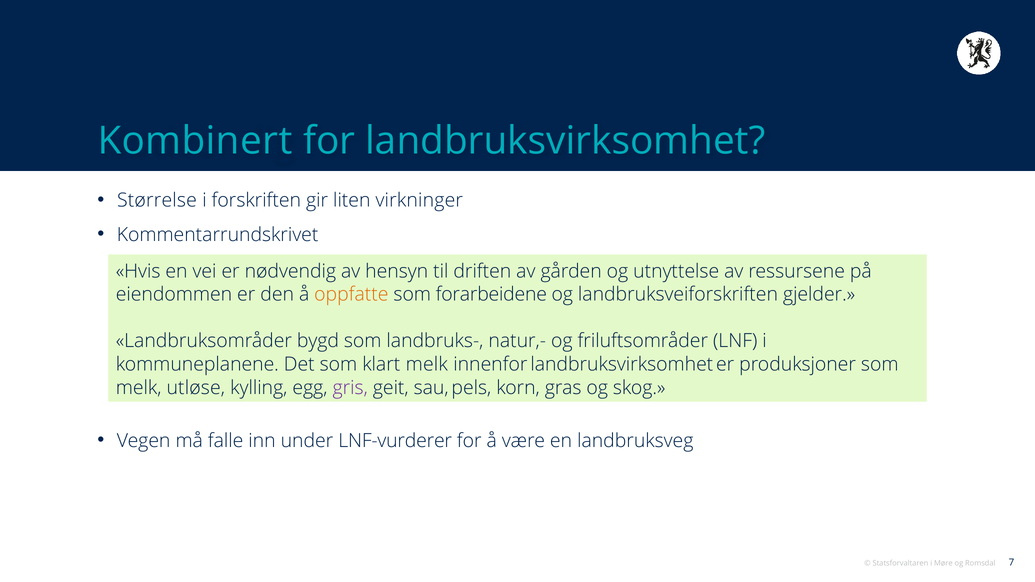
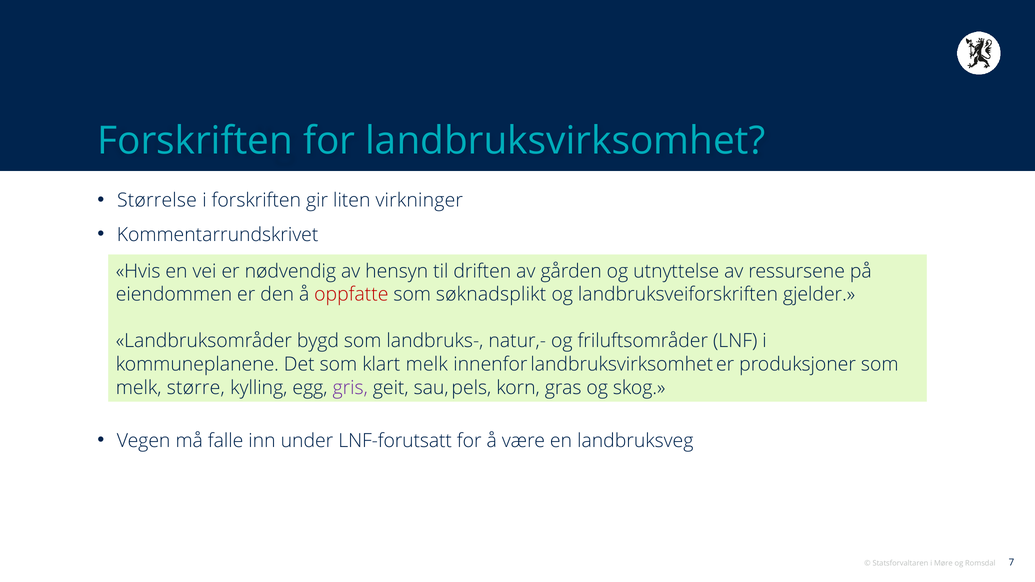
Kombinert at (195, 141): Kombinert -> Forskriften
oppfatte colour: orange -> red
forarbeidene: forarbeidene -> søknadsplikt
utløse: utløse -> større
LNF-vurderer: LNF-vurderer -> LNF-forutsatt
